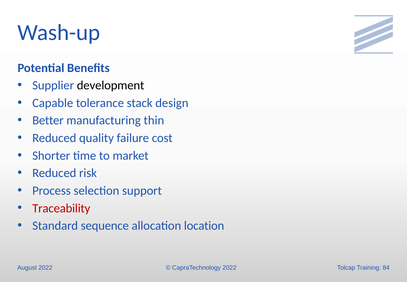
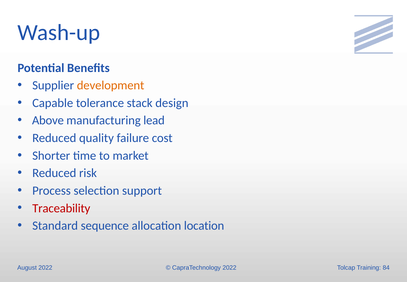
development colour: black -> orange
Better: Better -> Above
thin: thin -> lead
